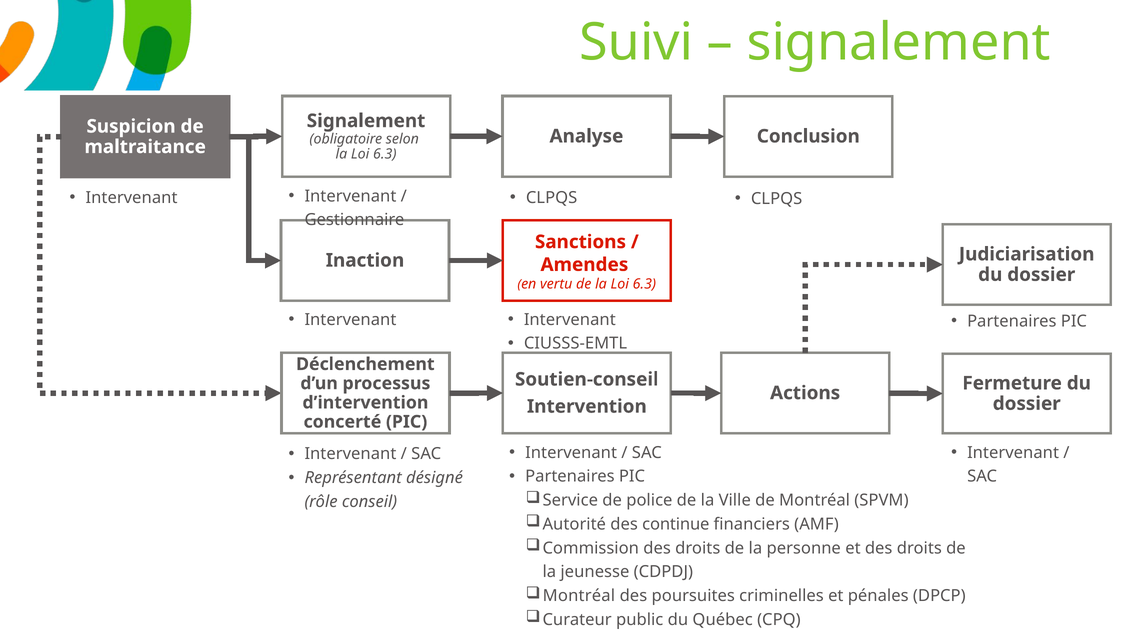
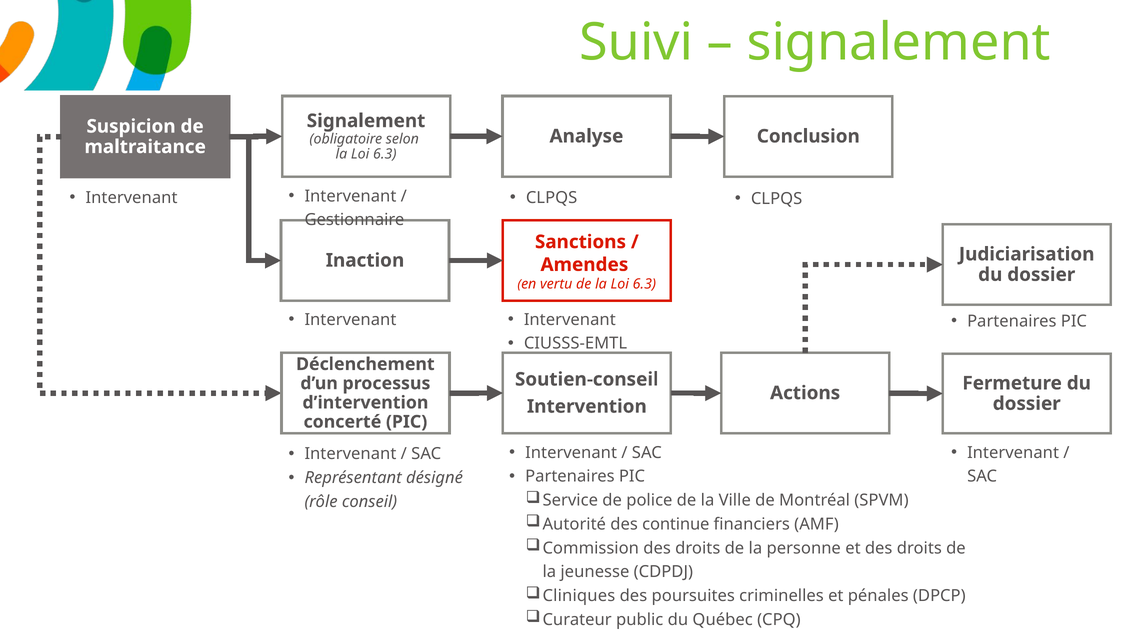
Montréal at (579, 596): Montréal -> Cliniques
